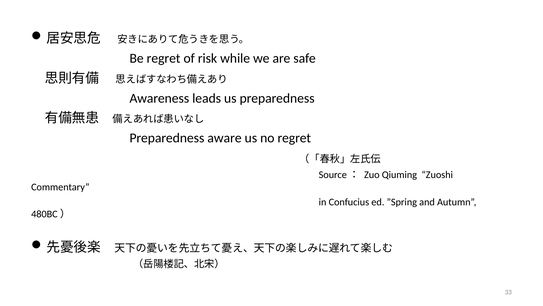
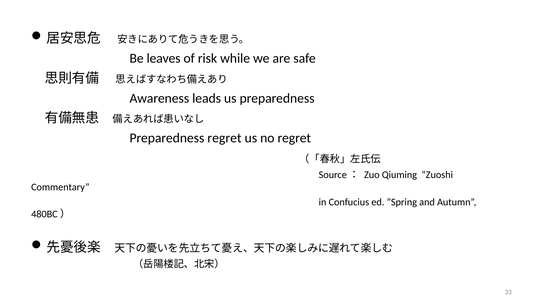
Be regret: regret -> leaves
Preparedness aware: aware -> regret
